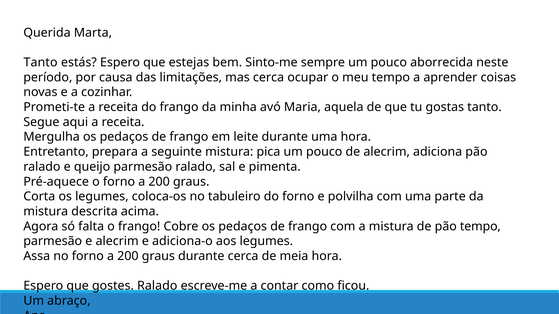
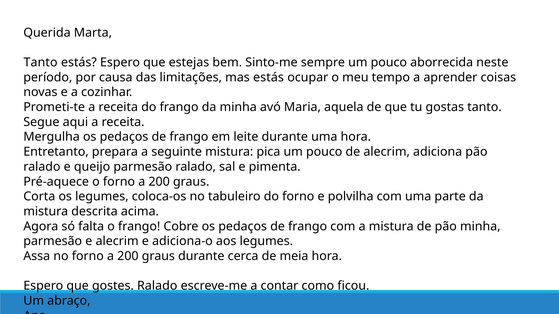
mas cerca: cerca -> estás
pão tempo: tempo -> minha
